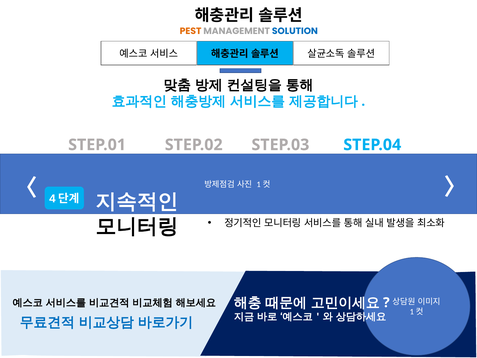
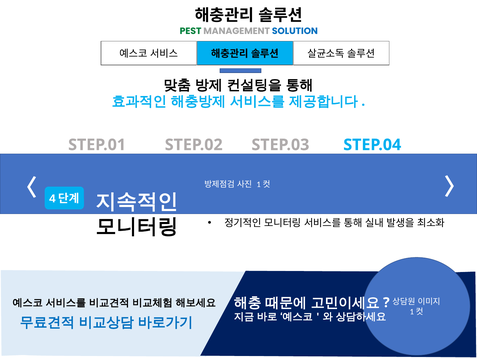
PEST colour: orange -> green
